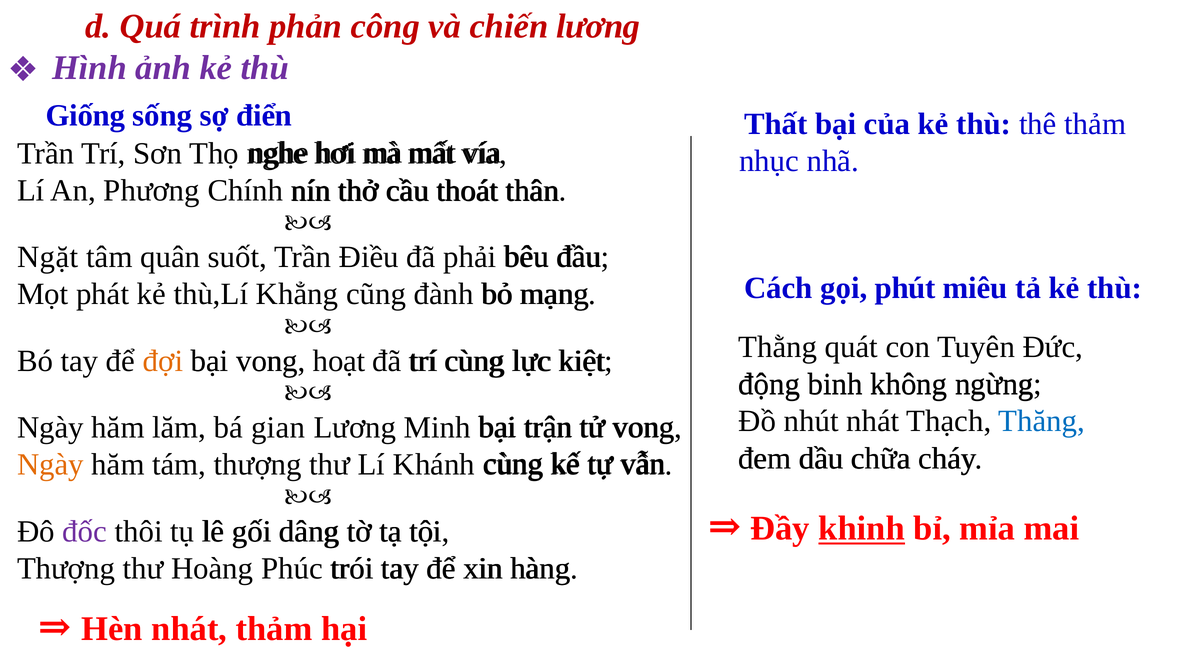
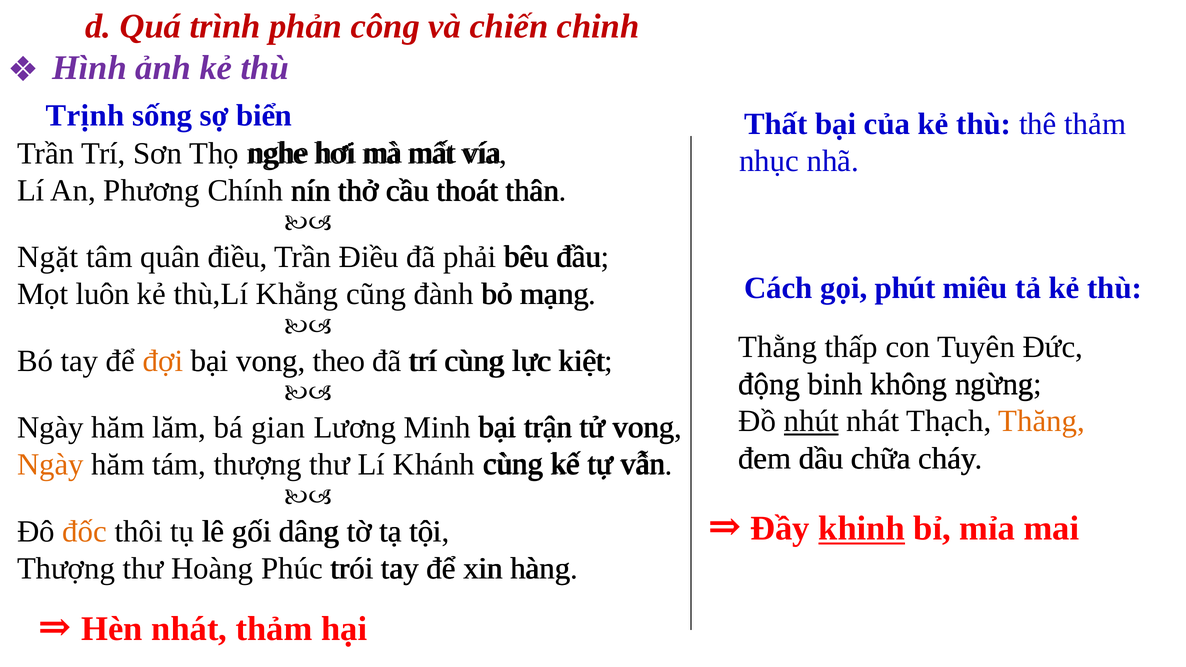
chiến lương: lương -> chinh
Giống: Giống -> Trịnh
điển: điển -> biển
quân suốt: suốt -> điều
phát: phát -> luôn
quát: quát -> thấp
hoạt: hoạt -> theo
nhút underline: none -> present
Thăng colour: blue -> orange
đốc colour: purple -> orange
